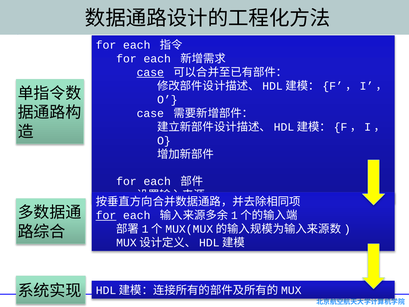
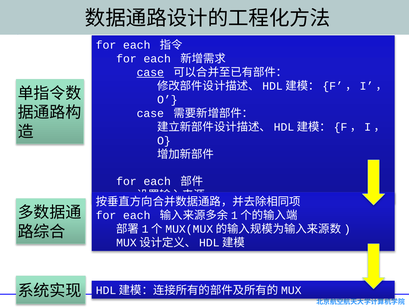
for at (106, 215) underline: present -> none
